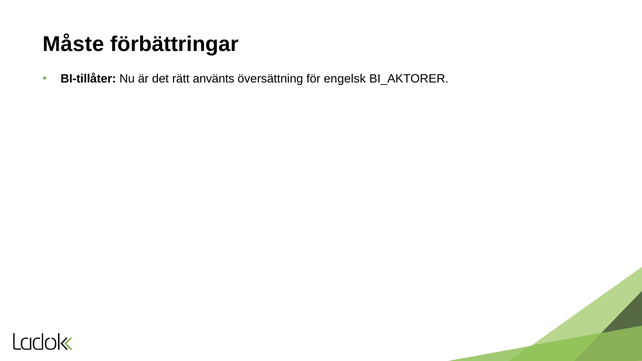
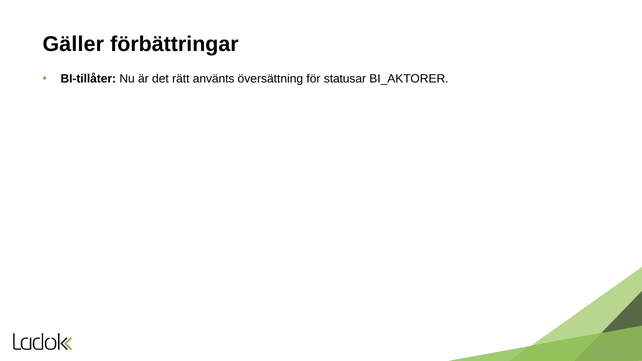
Måste: Måste -> Gäller
engelsk: engelsk -> statusar
